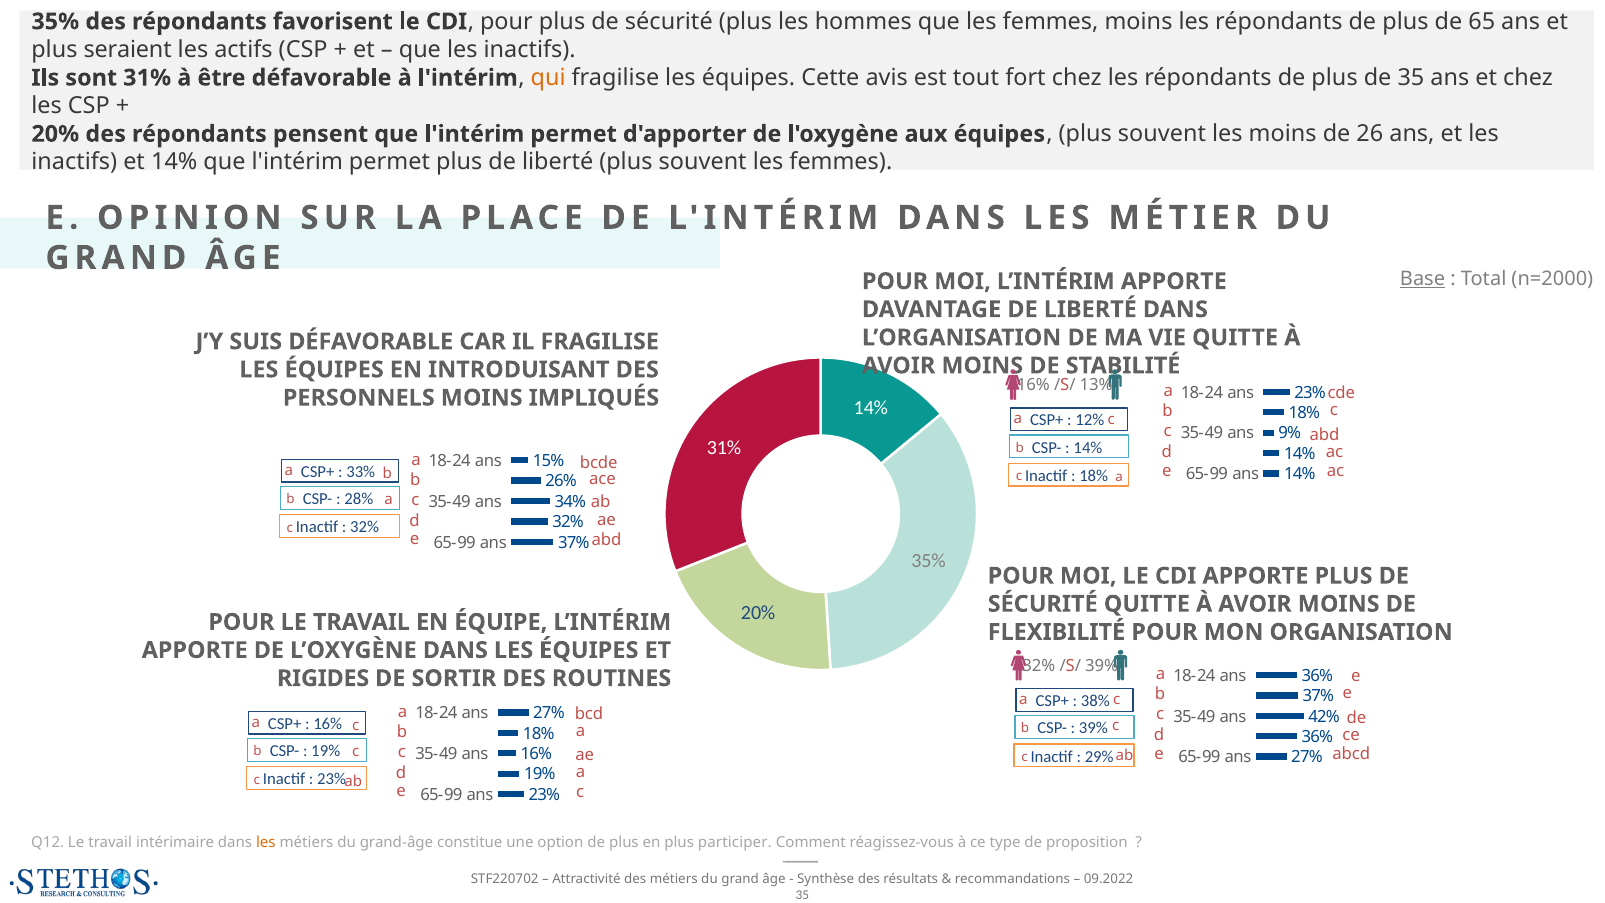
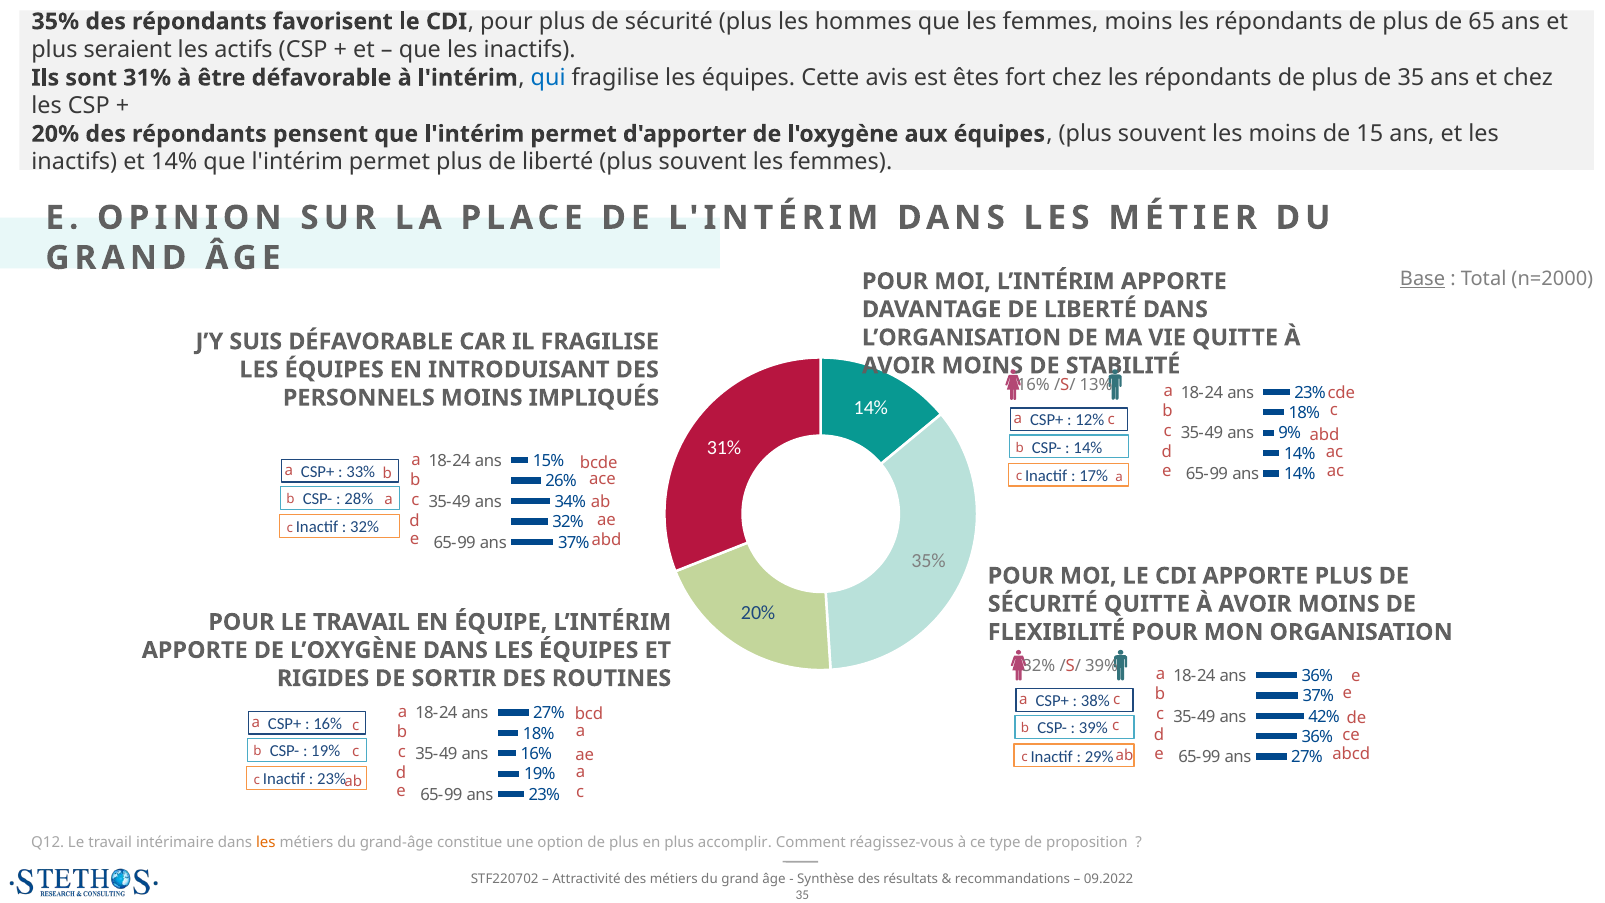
qui colour: orange -> blue
tout: tout -> êtes
26: 26 -> 15
18% at (1094, 476): 18% -> 17%
participer: participer -> accomplir
